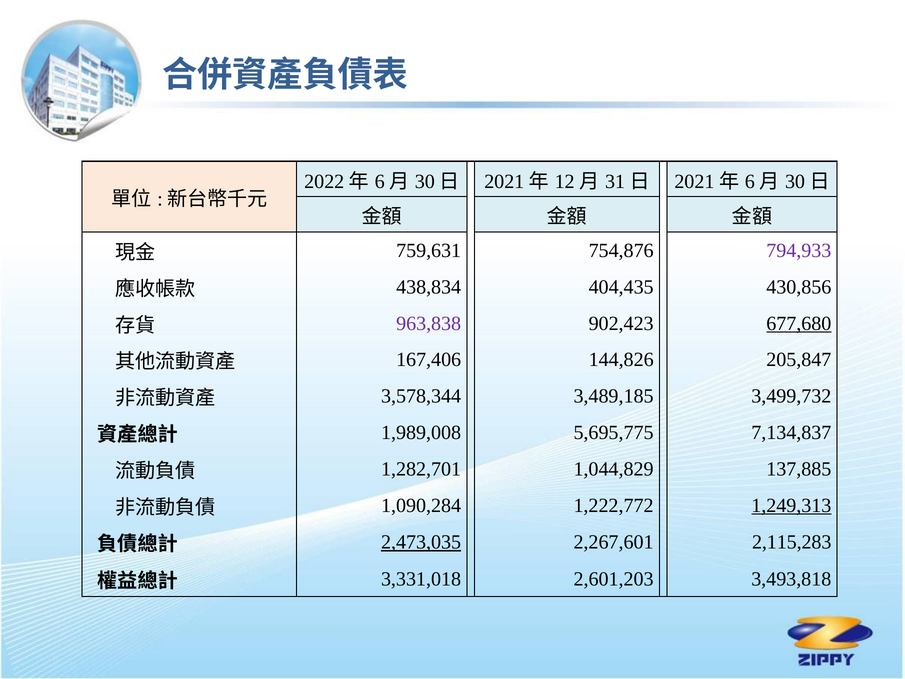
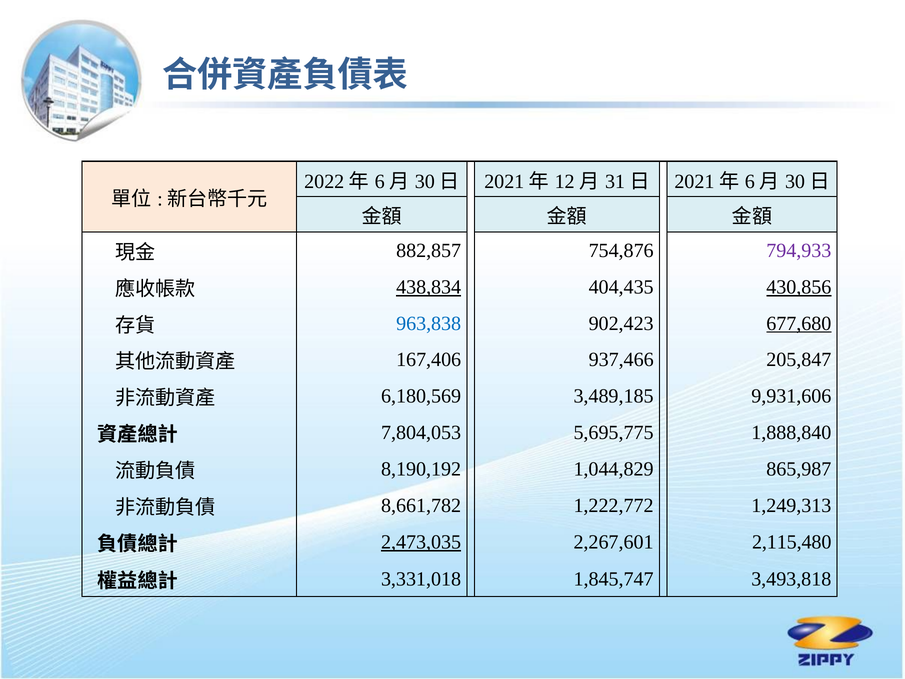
759,631: 759,631 -> 882,857
438,834 underline: none -> present
430,856 underline: none -> present
963,838 colour: purple -> blue
144,826: 144,826 -> 937,466
3,578,344: 3,578,344 -> 6,180,569
3,499,732: 3,499,732 -> 9,931,606
1,989,008: 1,989,008 -> 7,804,053
7,134,837: 7,134,837 -> 1,888,840
1,282,701: 1,282,701 -> 8,190,192
137,885: 137,885 -> 865,987
1,090,284: 1,090,284 -> 8,661,782
1,249,313 underline: present -> none
2,115,283: 2,115,283 -> 2,115,480
2,601,203: 2,601,203 -> 1,845,747
